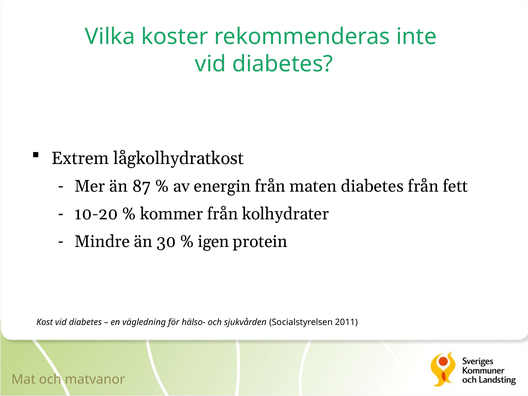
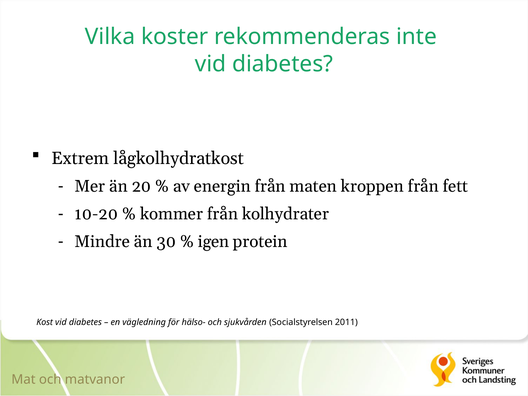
87: 87 -> 20
maten diabetes: diabetes -> kroppen
